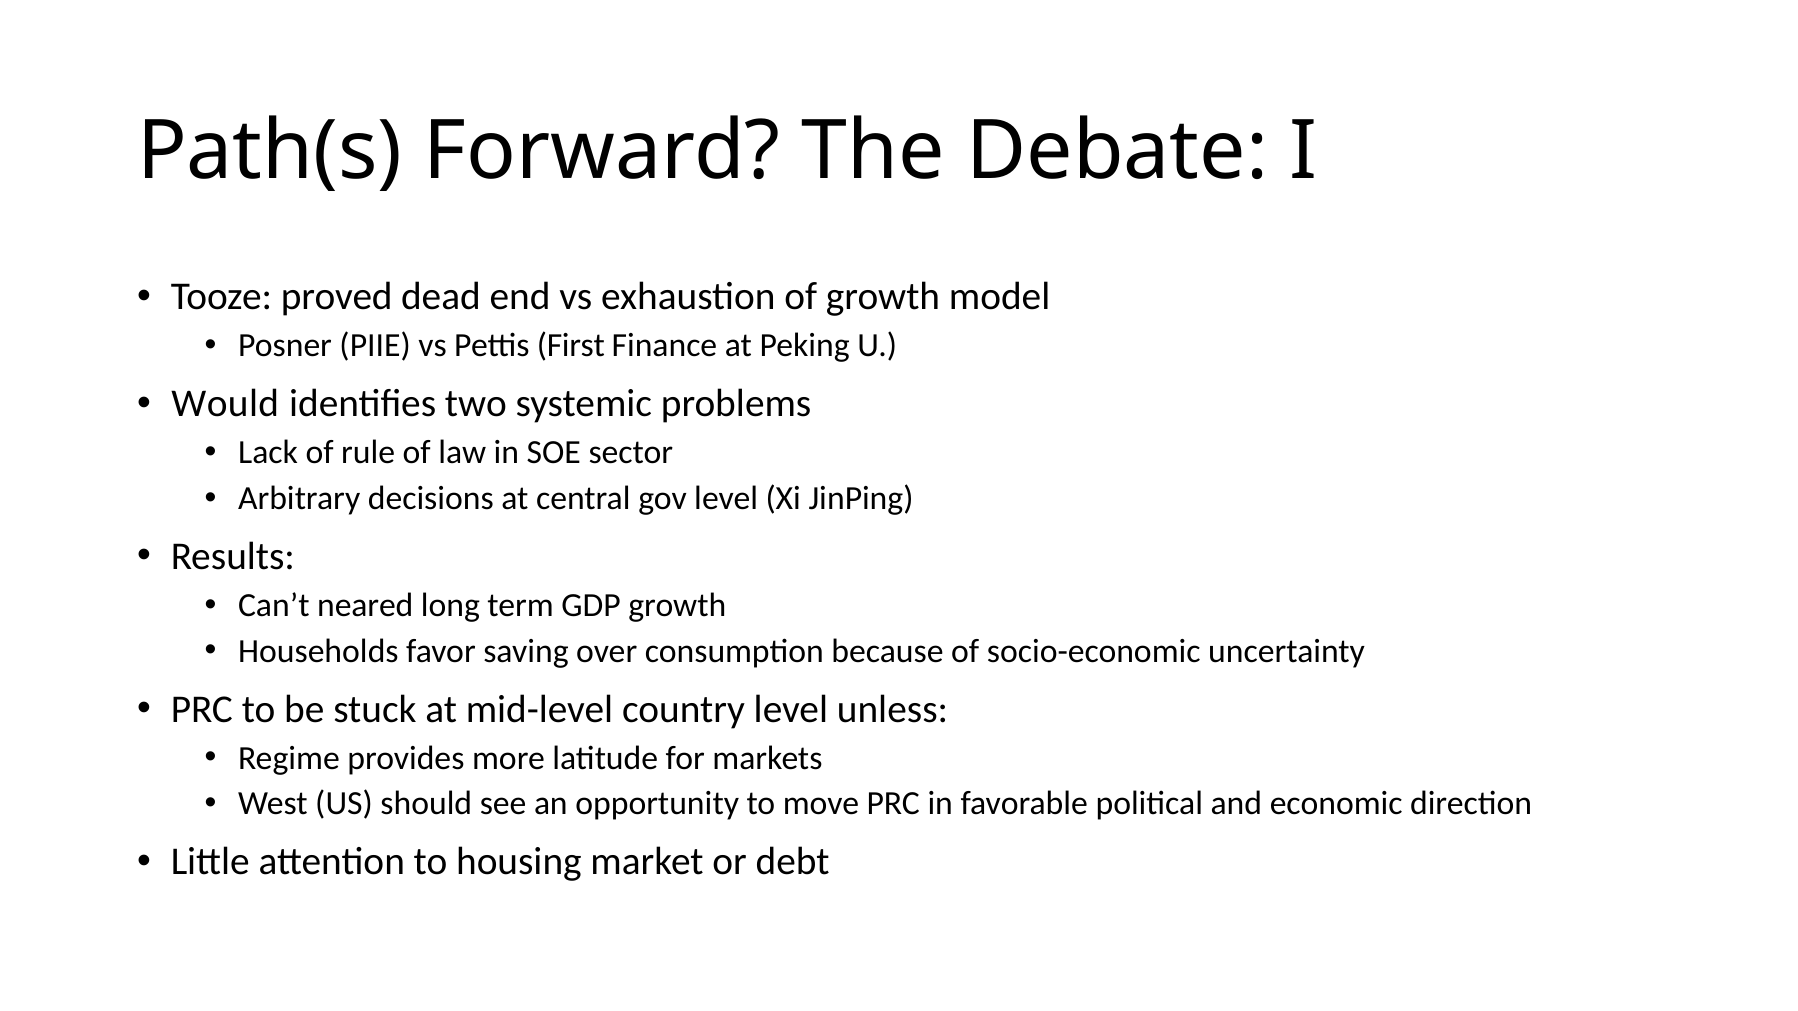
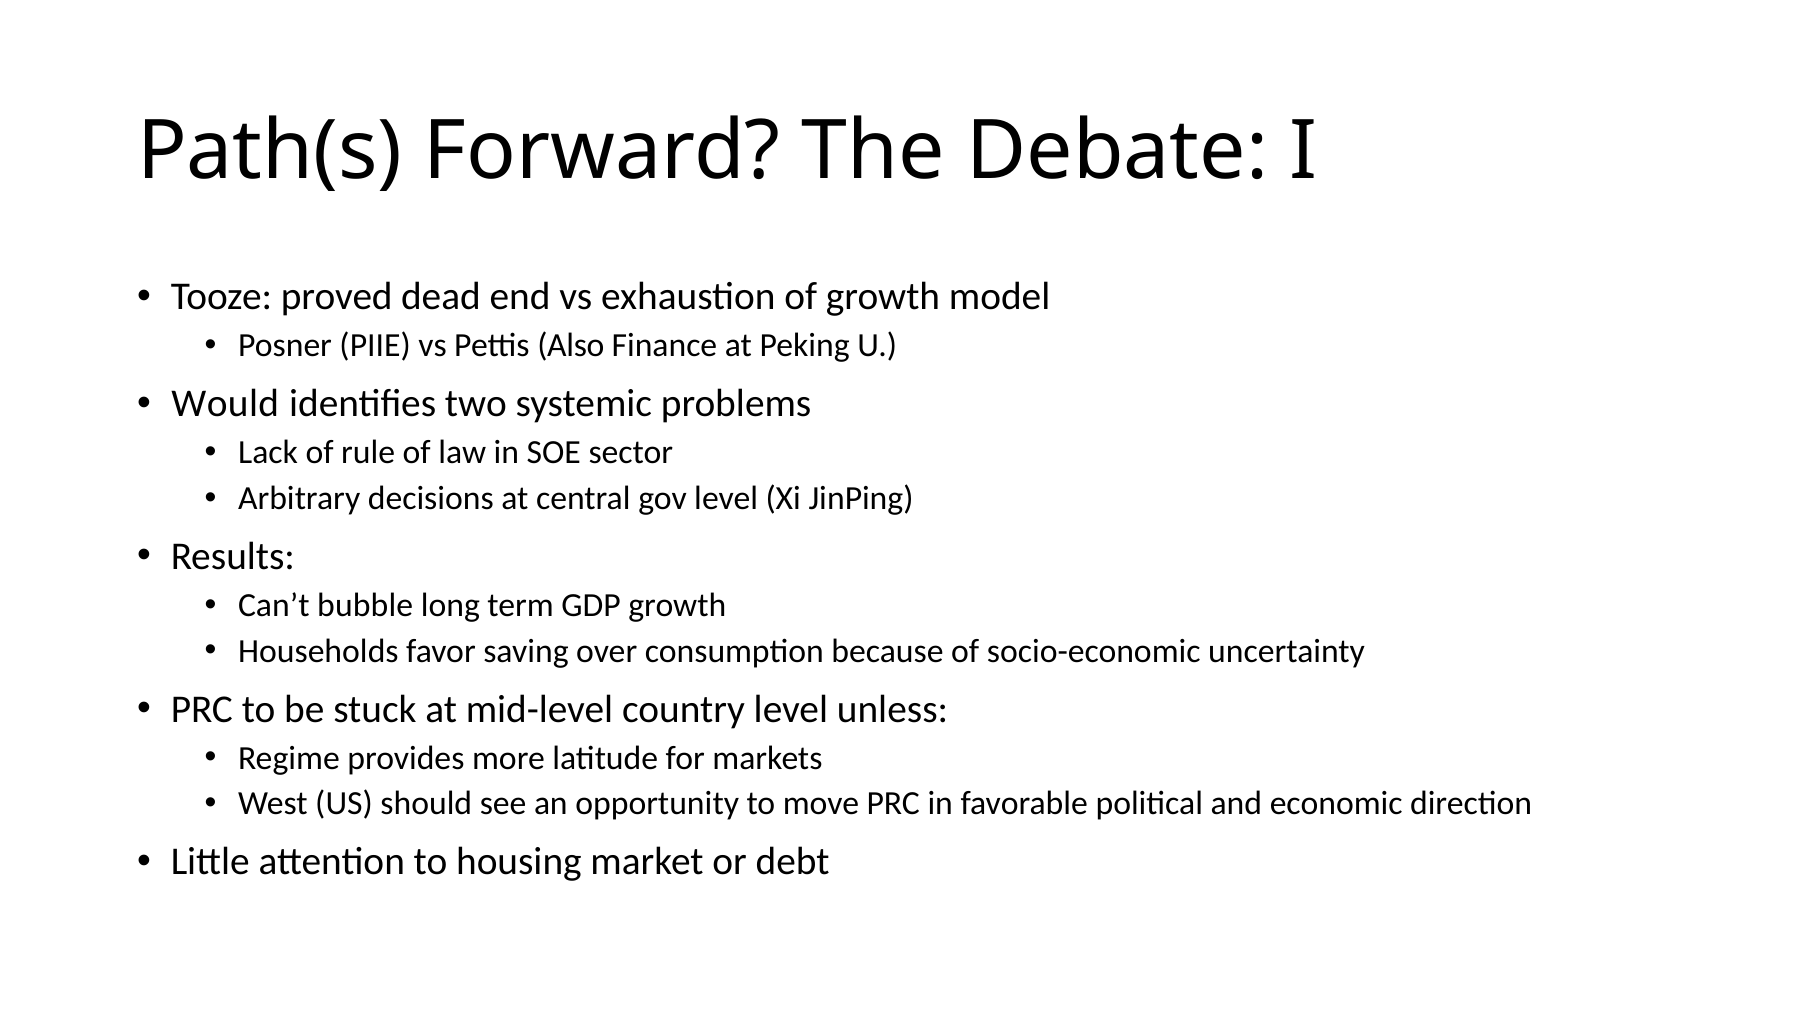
First: First -> Also
neared: neared -> bubble
